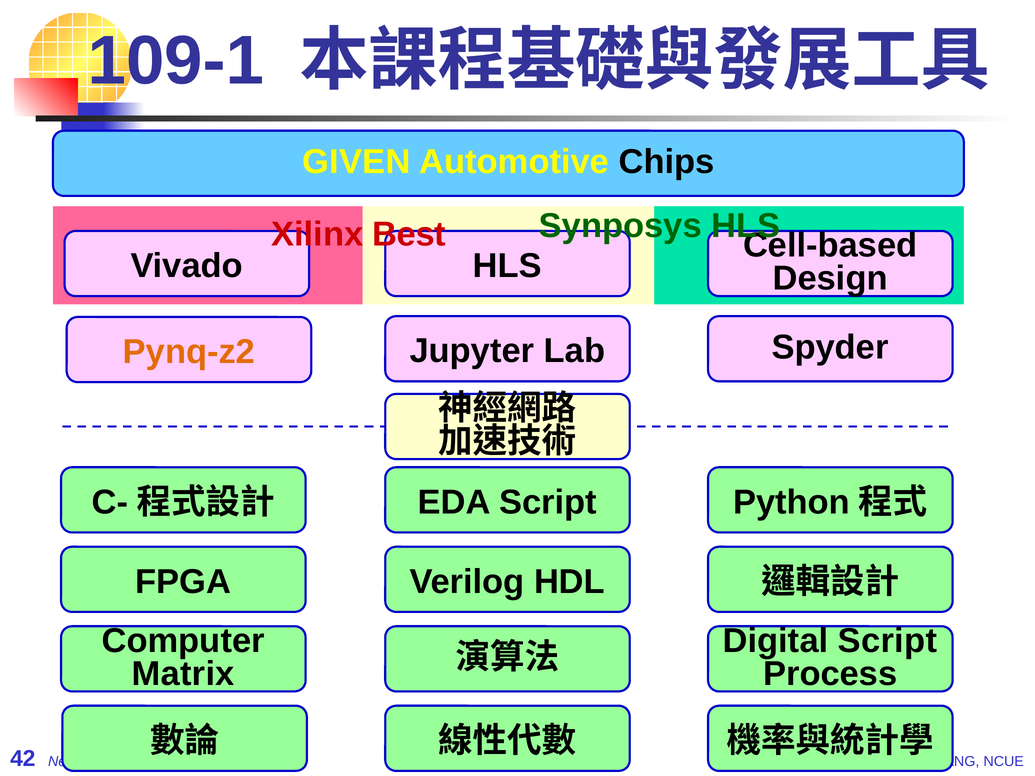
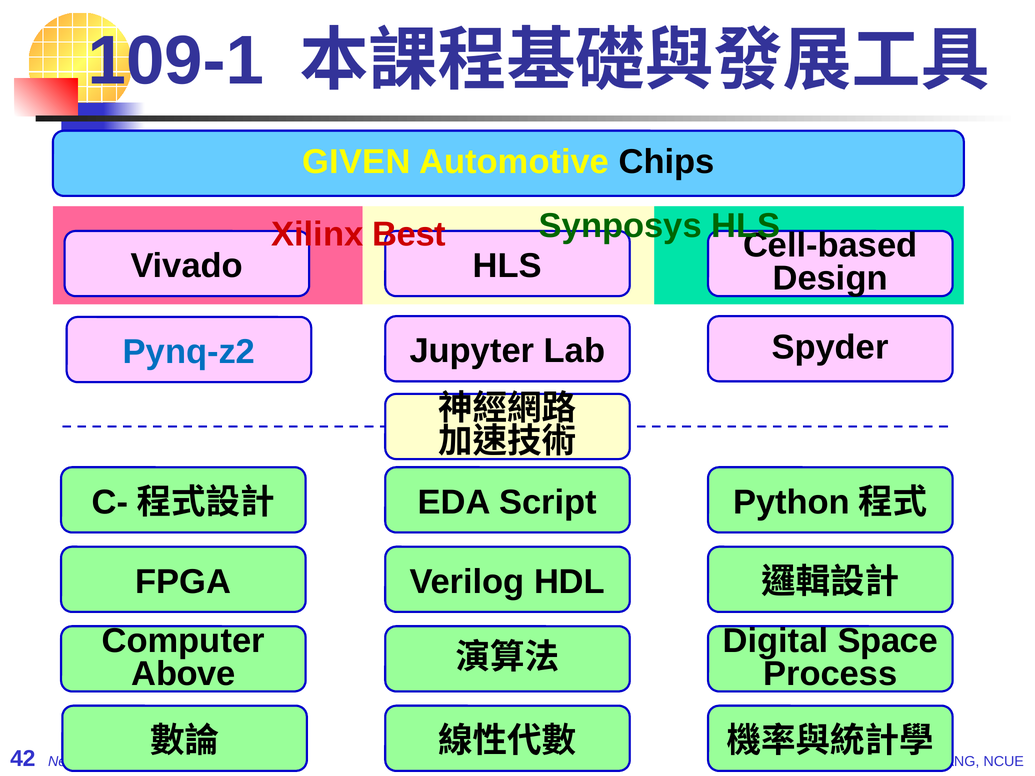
Pynq-z2 colour: orange -> blue
Digital Script: Script -> Space
Matrix: Matrix -> Above
